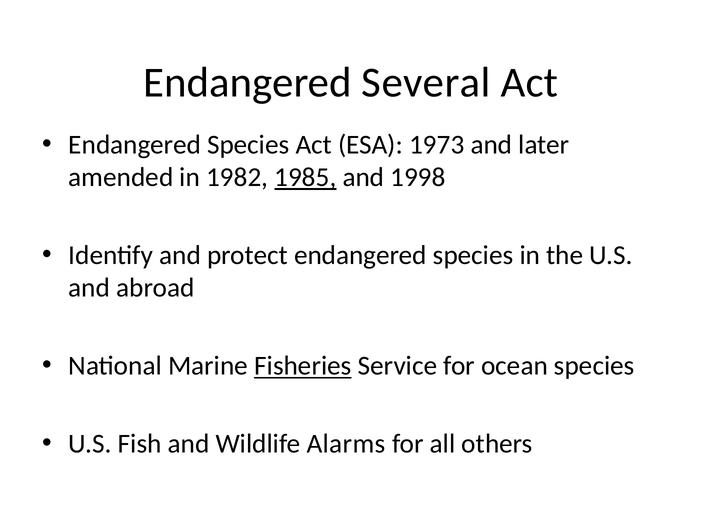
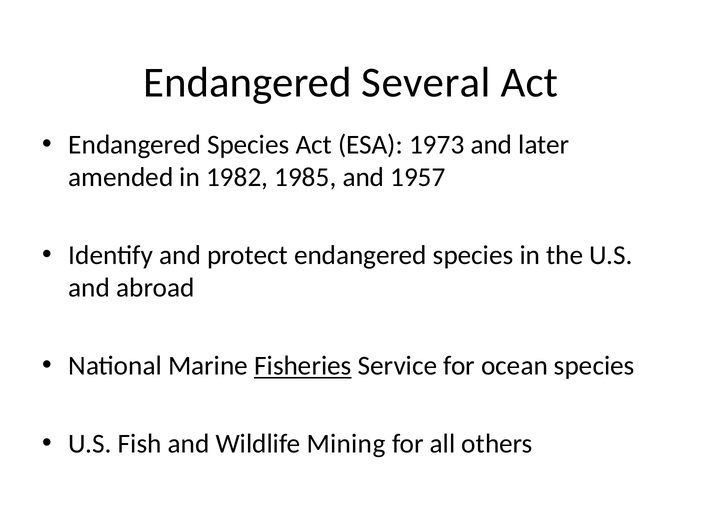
1985 underline: present -> none
1998: 1998 -> 1957
Alarms: Alarms -> Mining
